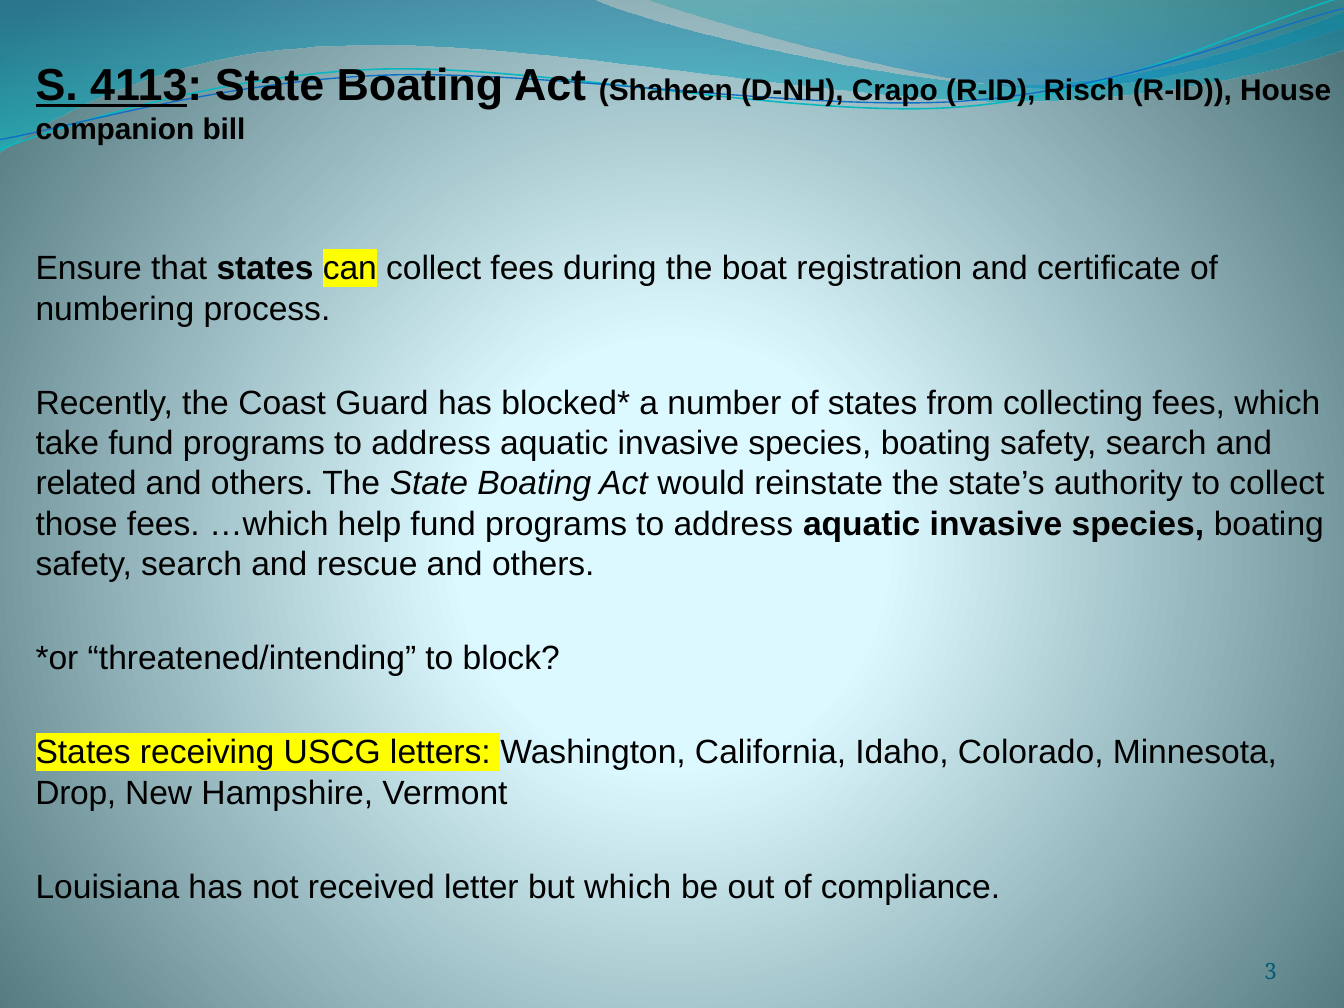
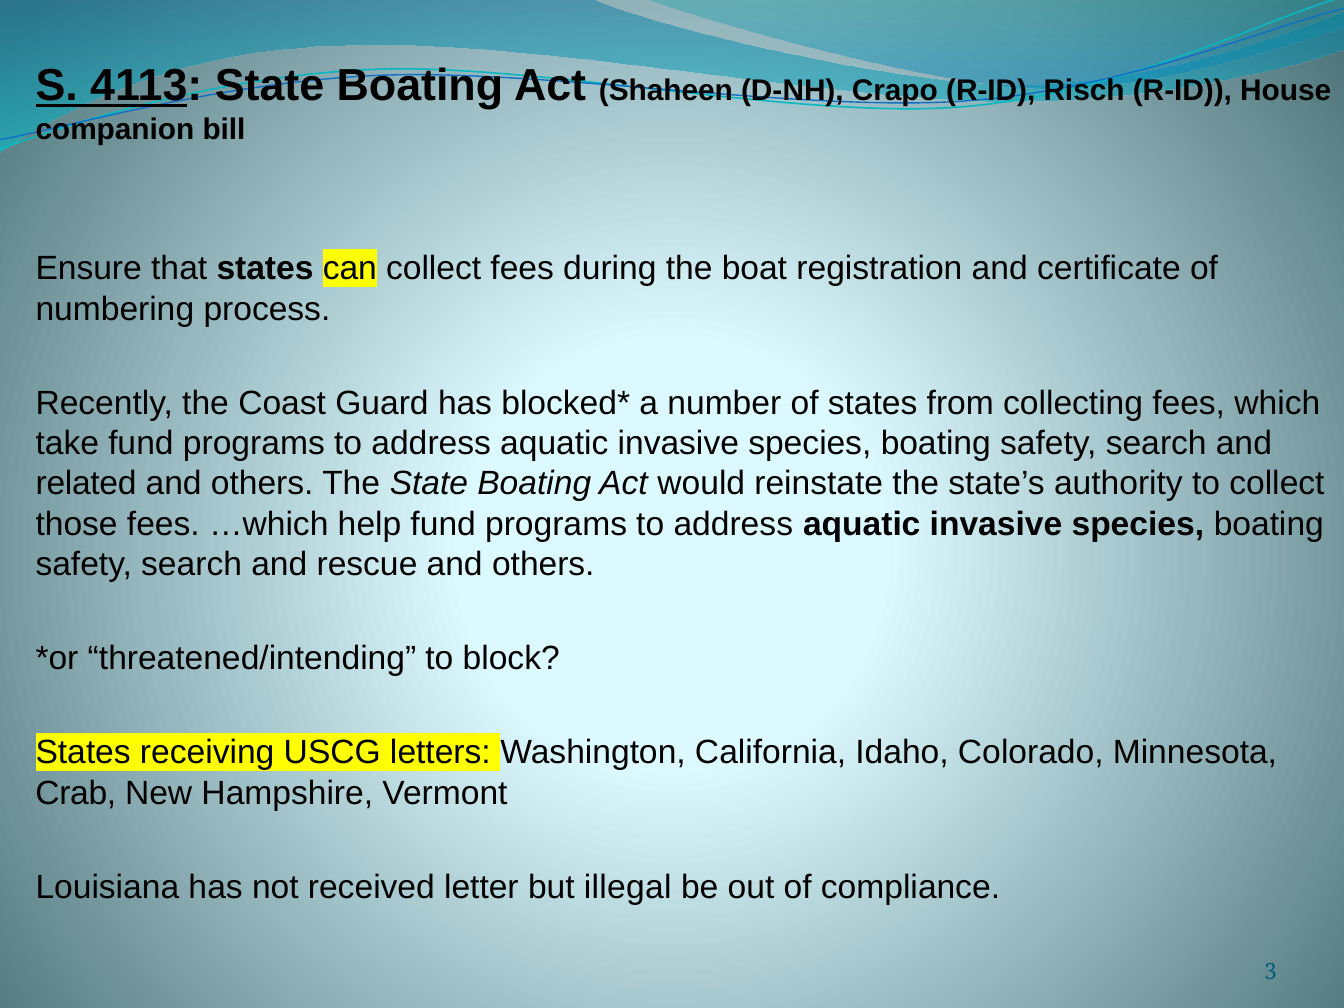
Drop: Drop -> Crab
but which: which -> illegal
